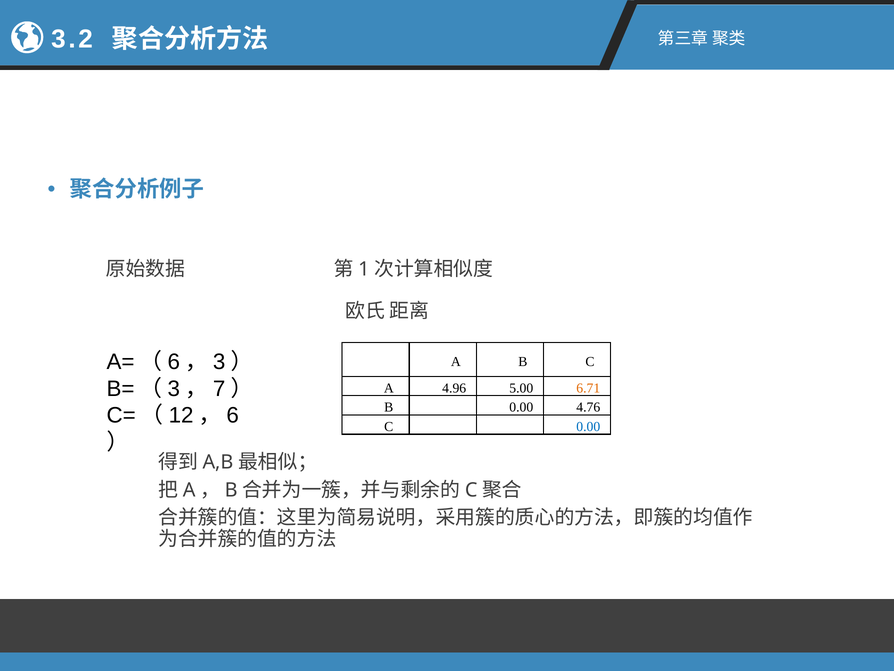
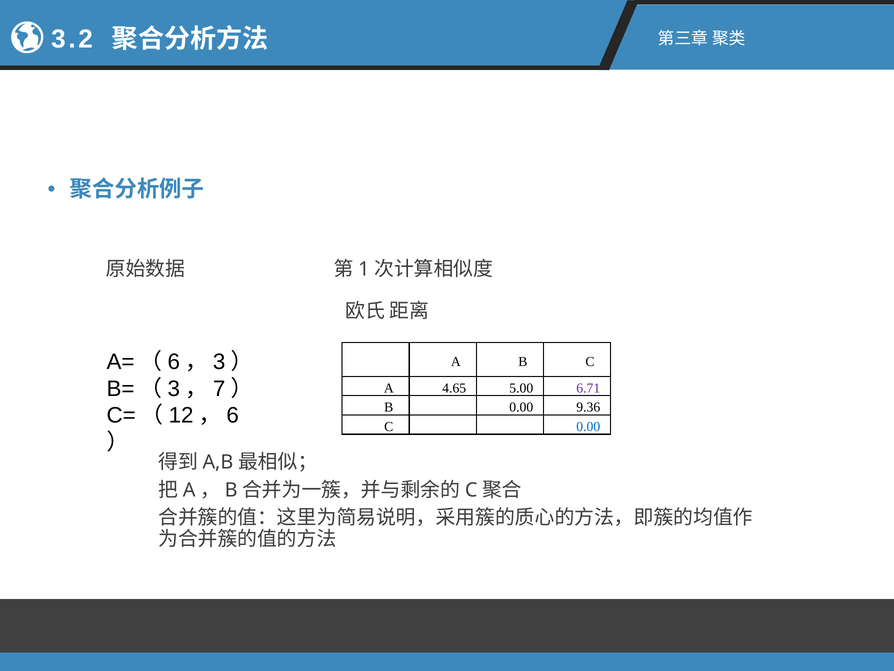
4.96: 4.96 -> 4.65
6.71 colour: orange -> purple
4.76: 4.76 -> 9.36
